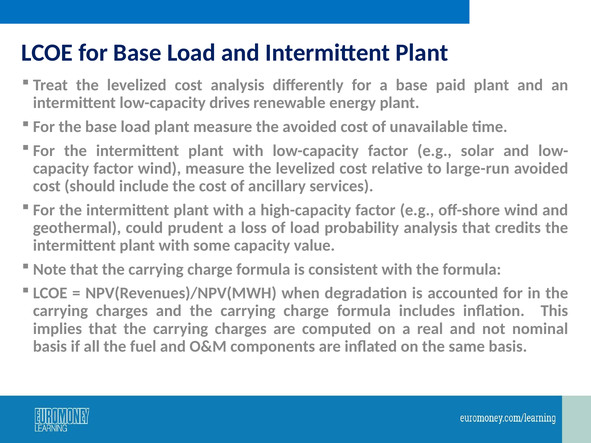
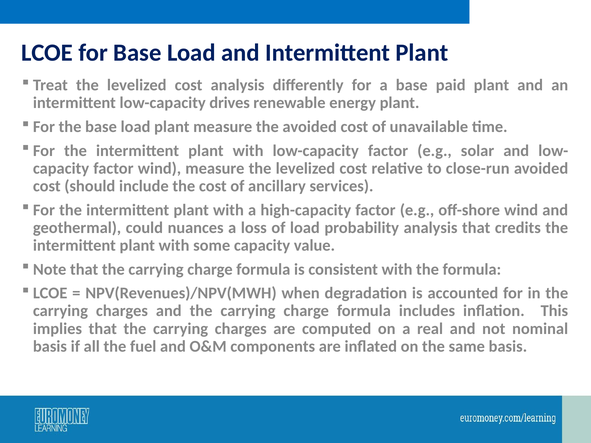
large-run: large-run -> close-run
prudent: prudent -> nuances
